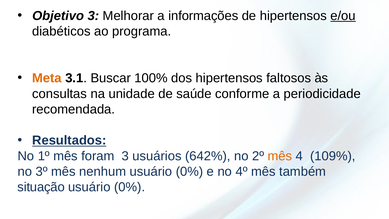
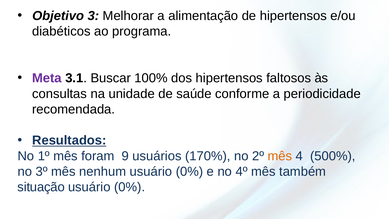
informações: informações -> alimentação
e/ou underline: present -> none
Meta colour: orange -> purple
foram 3: 3 -> 9
642%: 642% -> 170%
109%: 109% -> 500%
